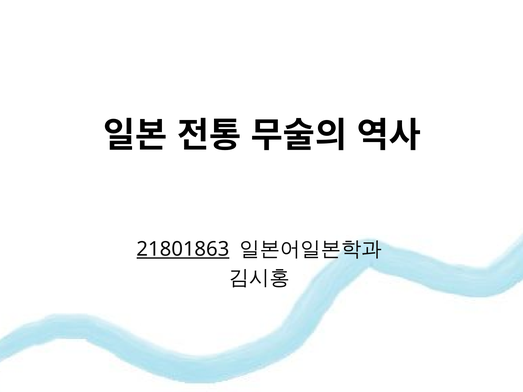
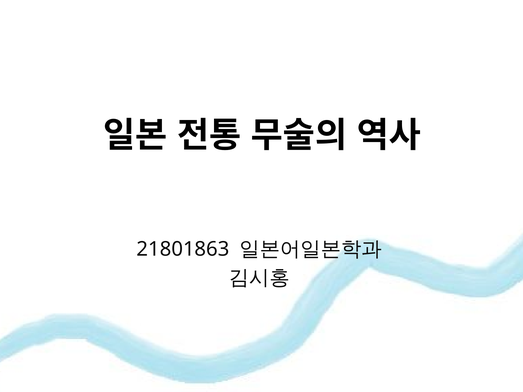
21801863 underline: present -> none
